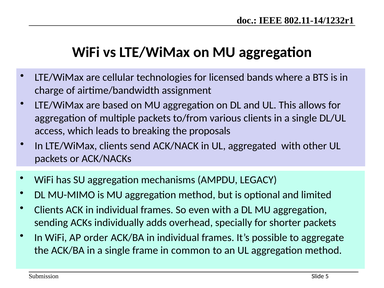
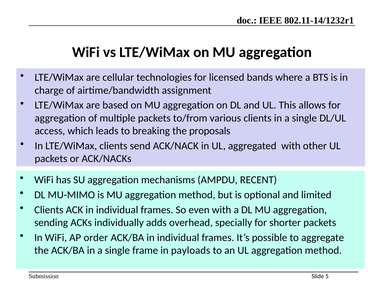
LEGACY: LEGACY -> RECENT
common: common -> payloads
